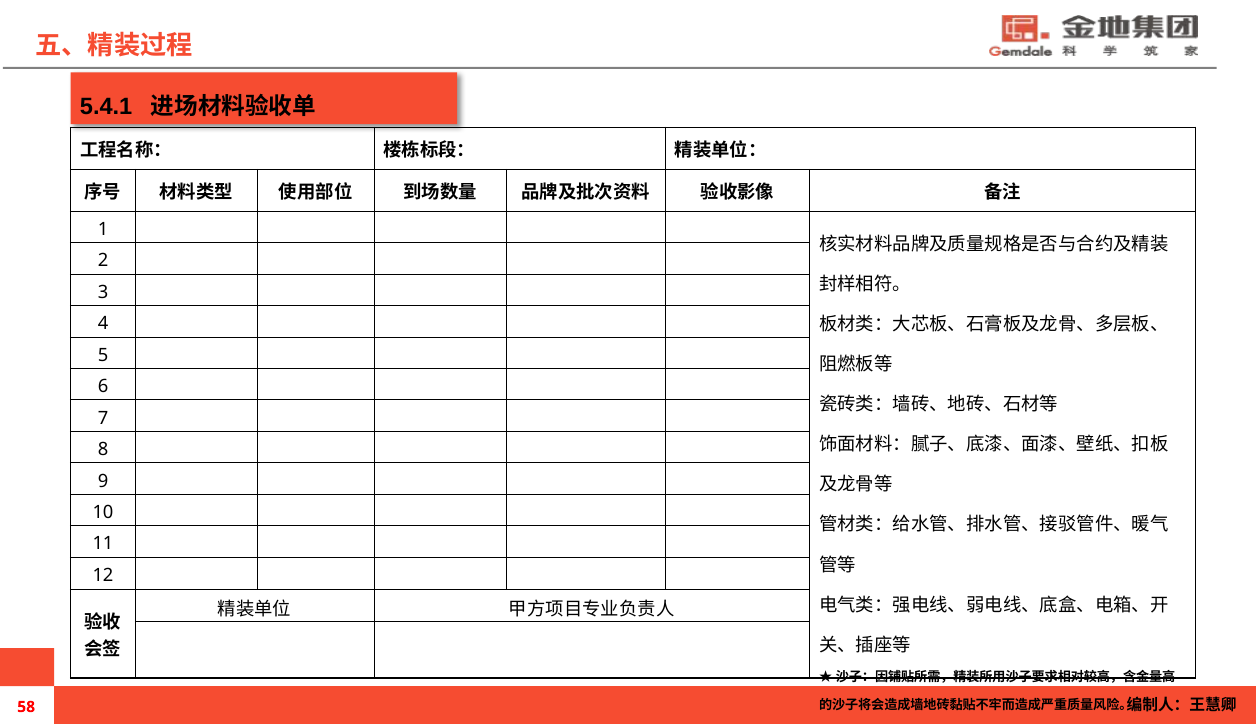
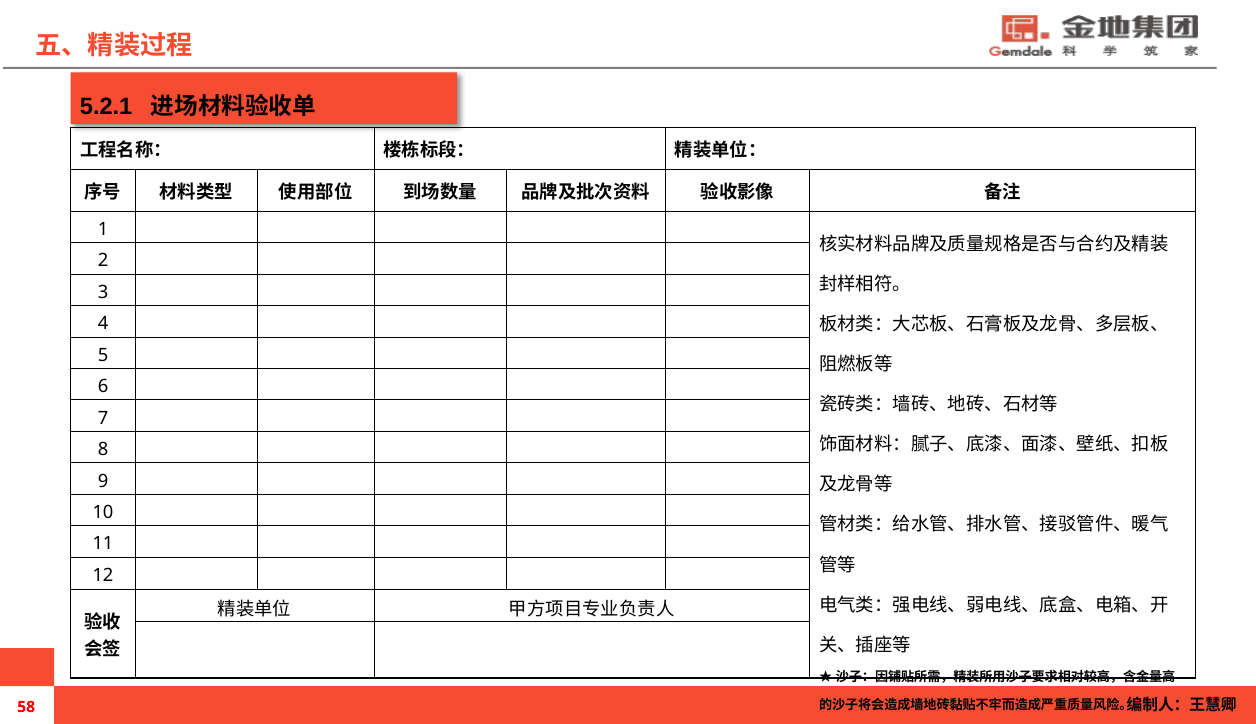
5.4.1: 5.4.1 -> 5.2.1
